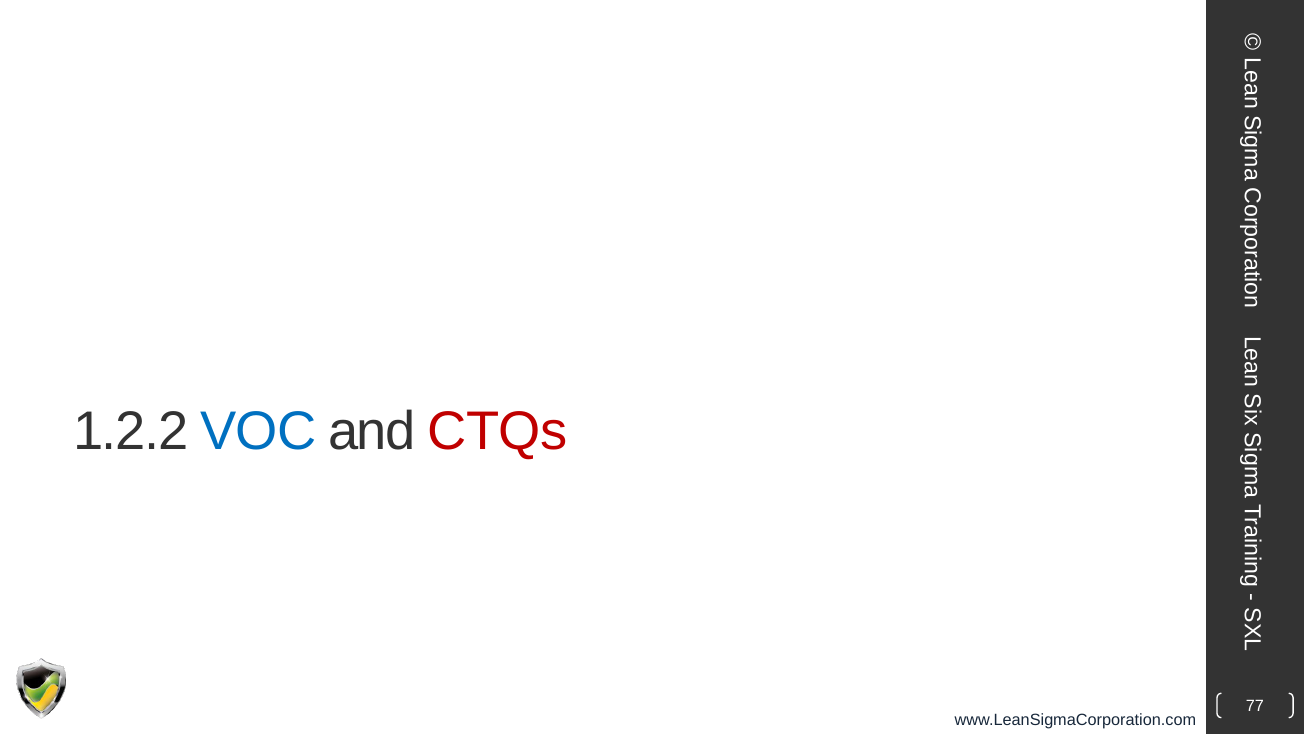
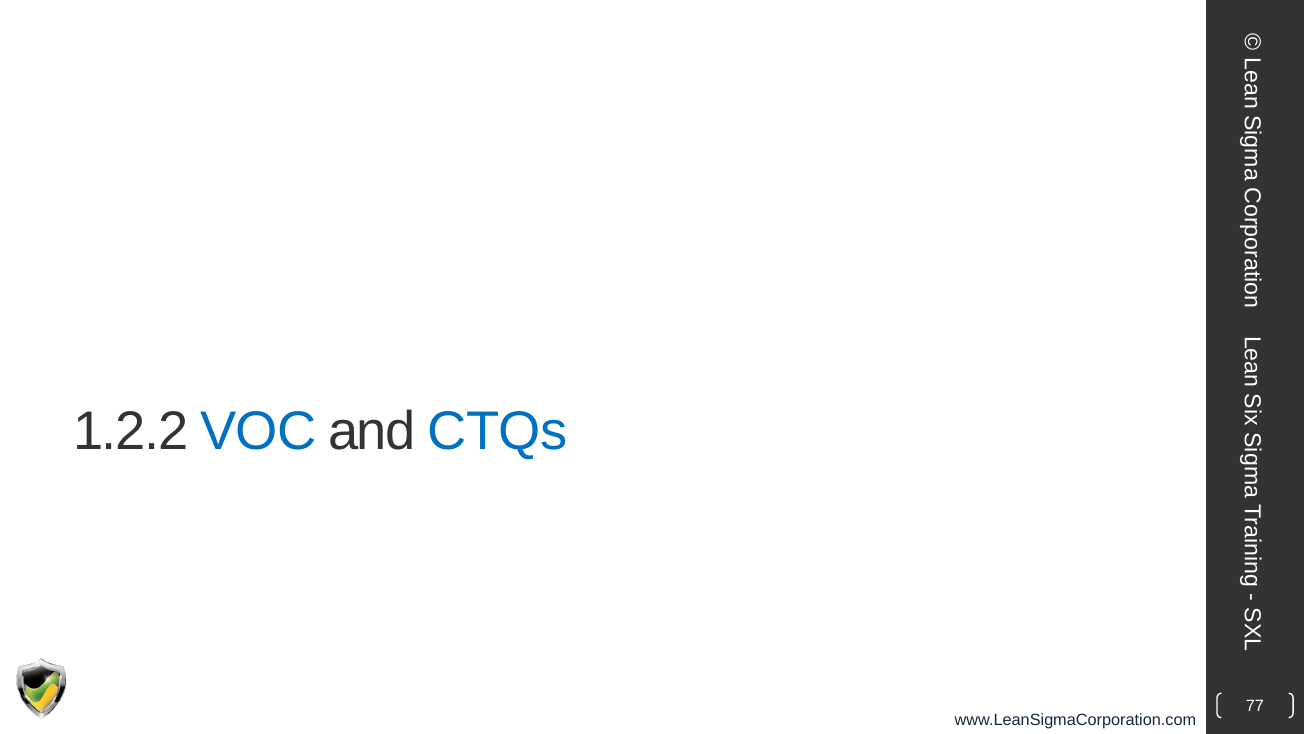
CTQs colour: red -> blue
